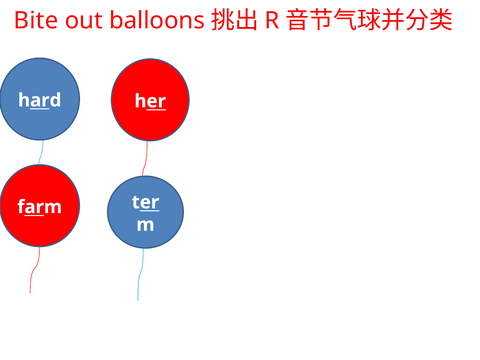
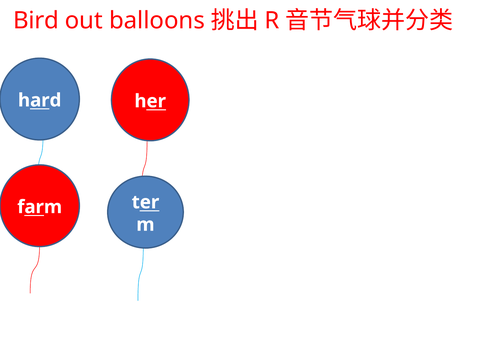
Bite: Bite -> Bird
